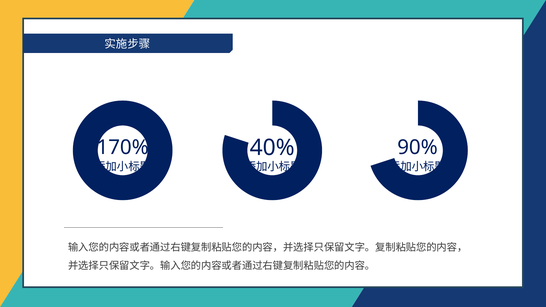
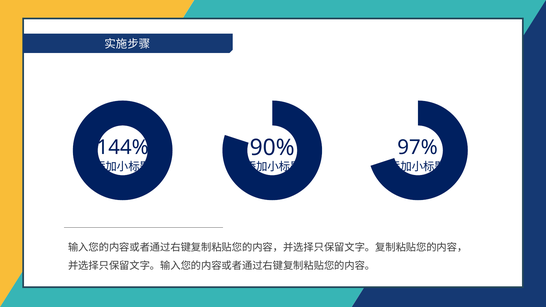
40%: 40% -> 90%
170%: 170% -> 144%
90%: 90% -> 97%
